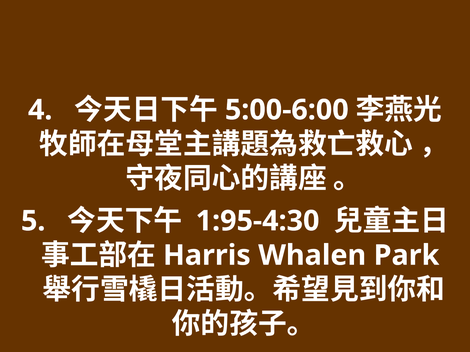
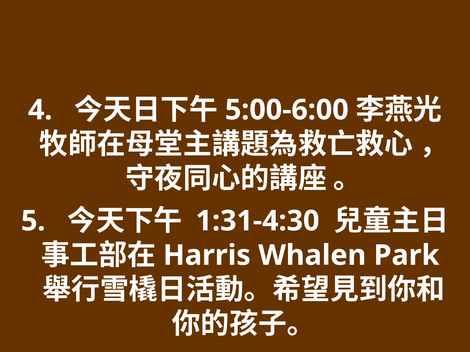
1:95-4:30: 1:95-4:30 -> 1:31-4:30
